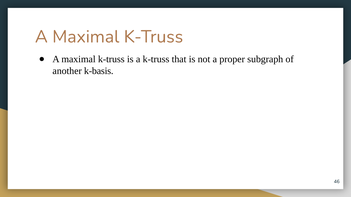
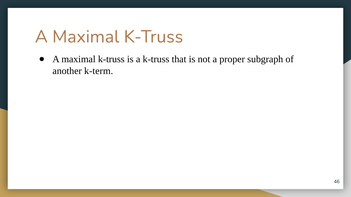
k-basis: k-basis -> k-term
